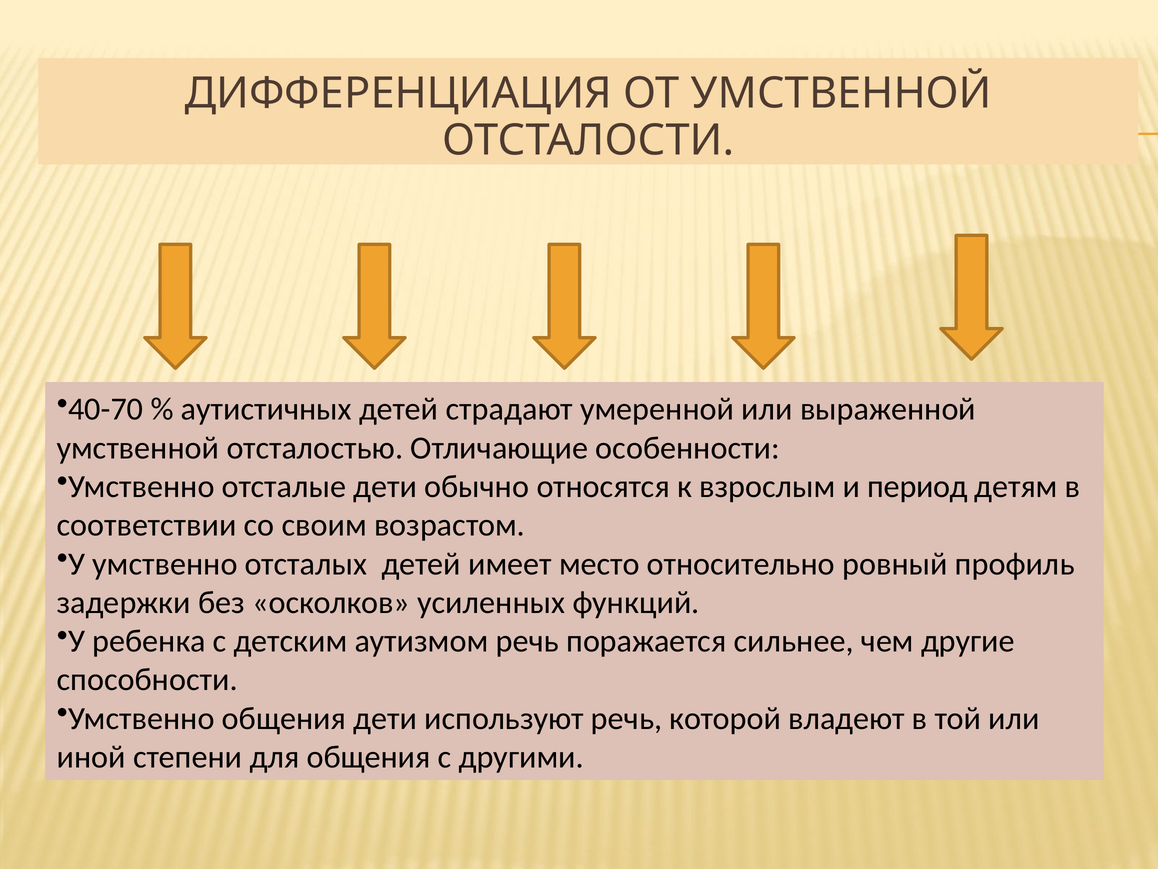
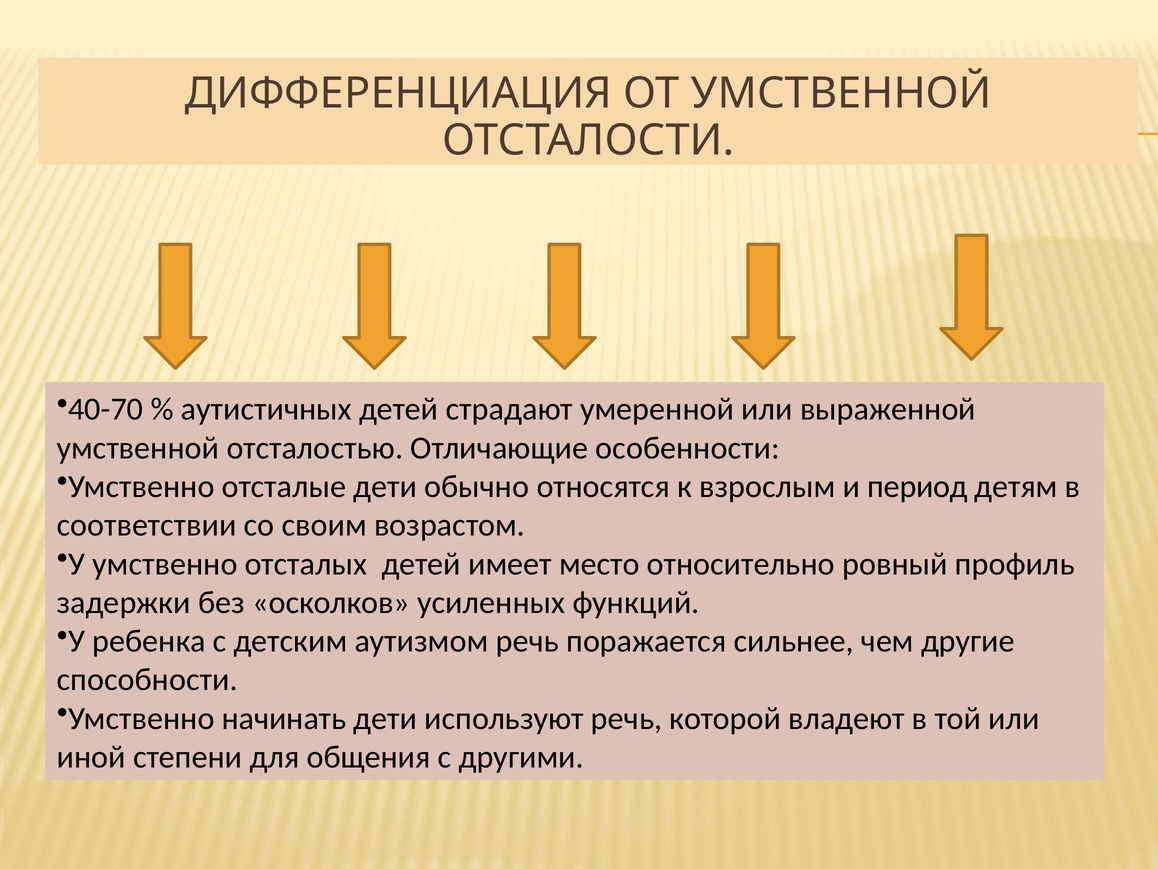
Умственно общения: общения -> начинать
